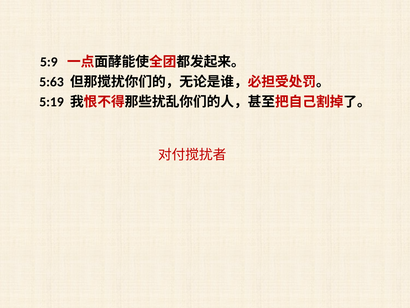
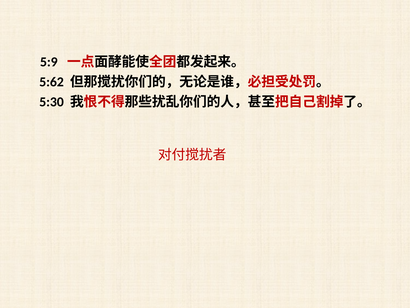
5:63: 5:63 -> 5:62
5:19: 5:19 -> 5:30
